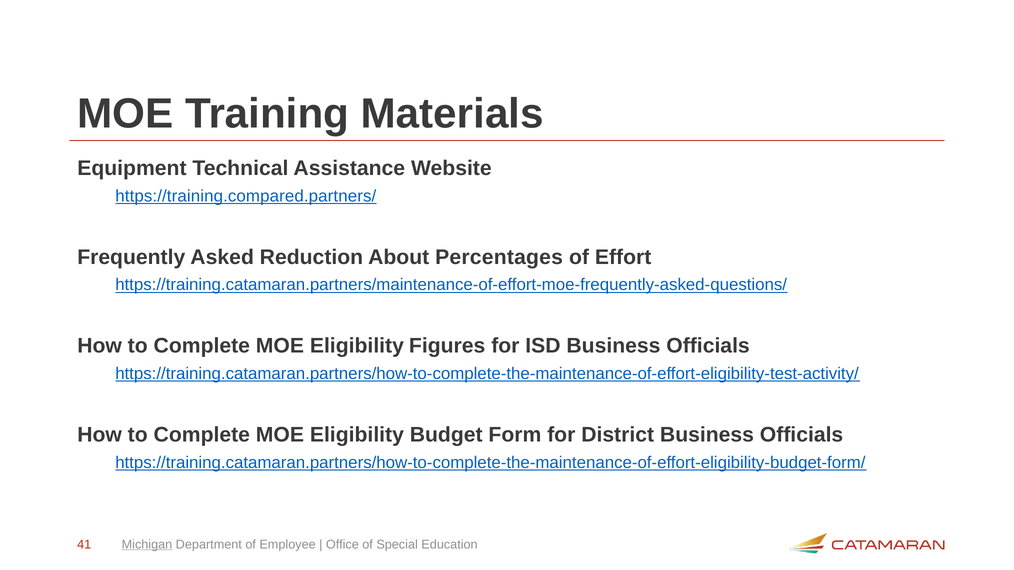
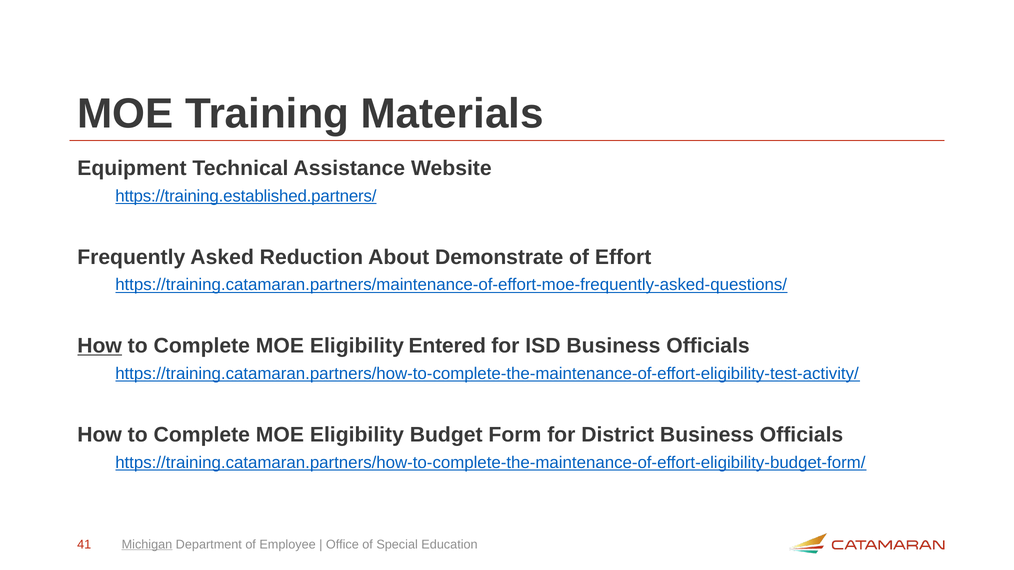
https://training.compared.partners/: https://training.compared.partners/ -> https://training.established.partners/
Percentages: Percentages -> Demonstrate
How at (100, 346) underline: none -> present
Figures: Figures -> Entered
